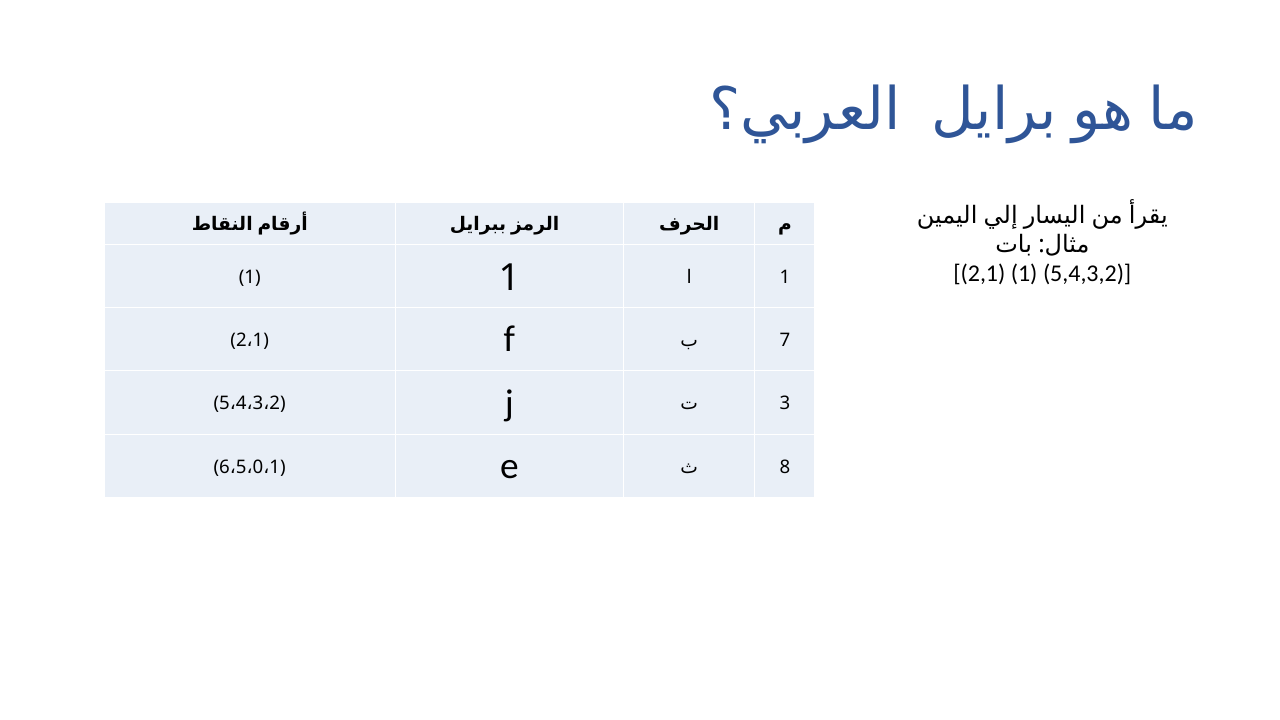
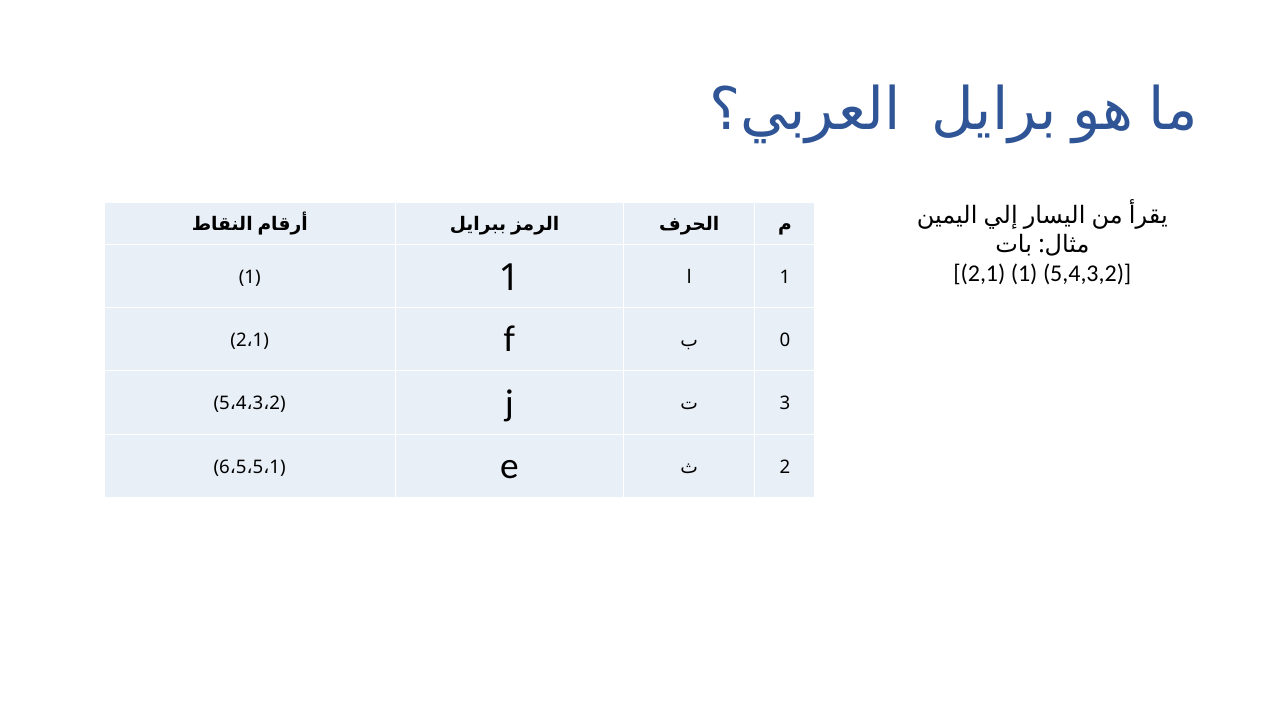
7: 7 -> 0
0 at (258, 467): 0 -> 5
8 at (785, 467): 8 -> 2
